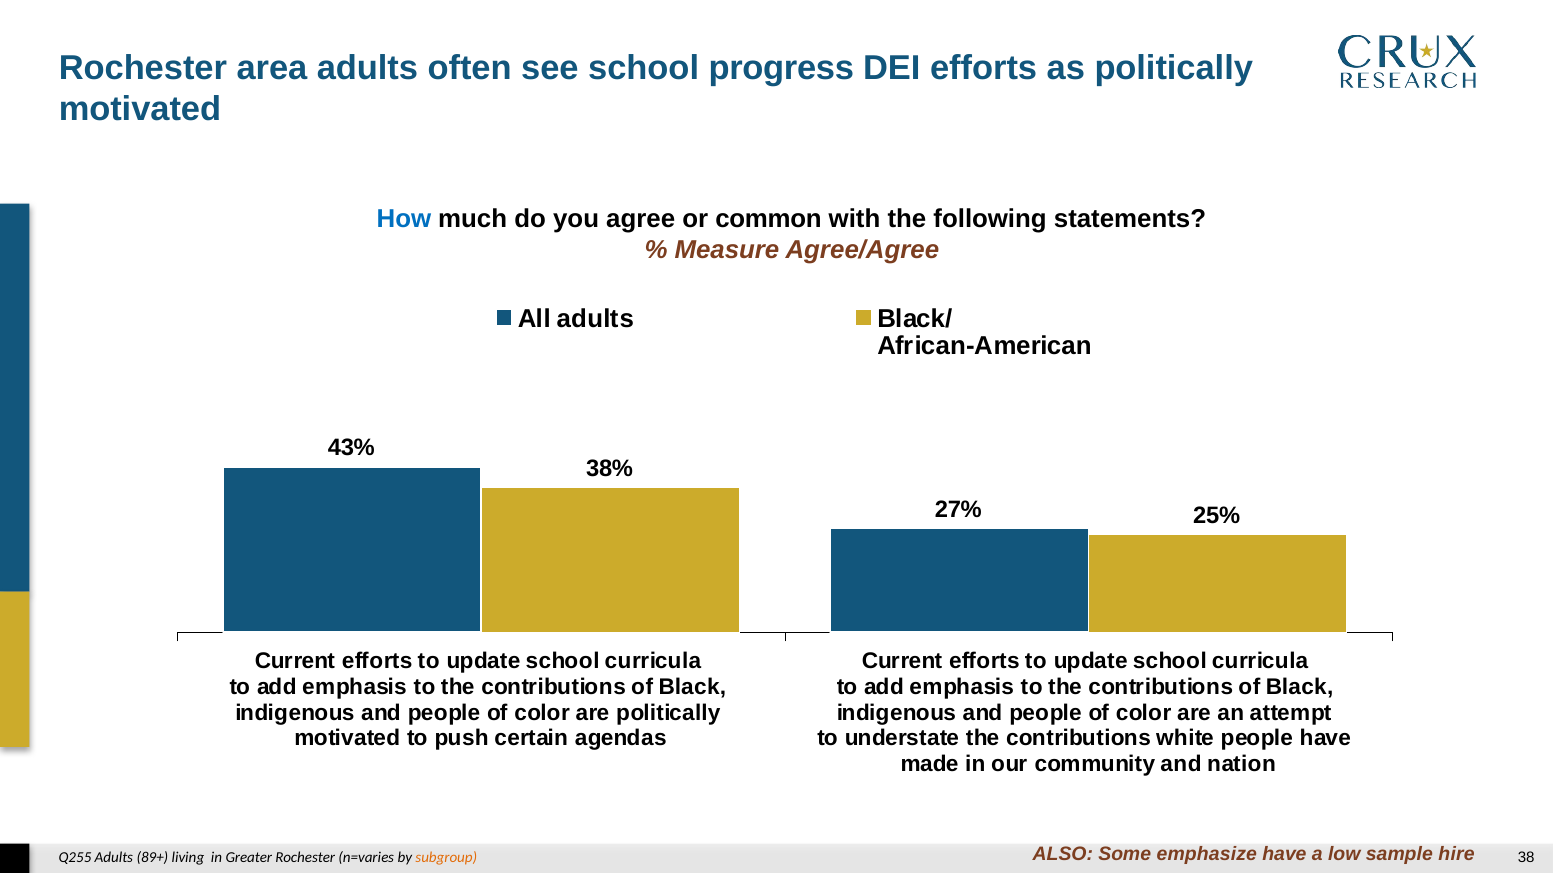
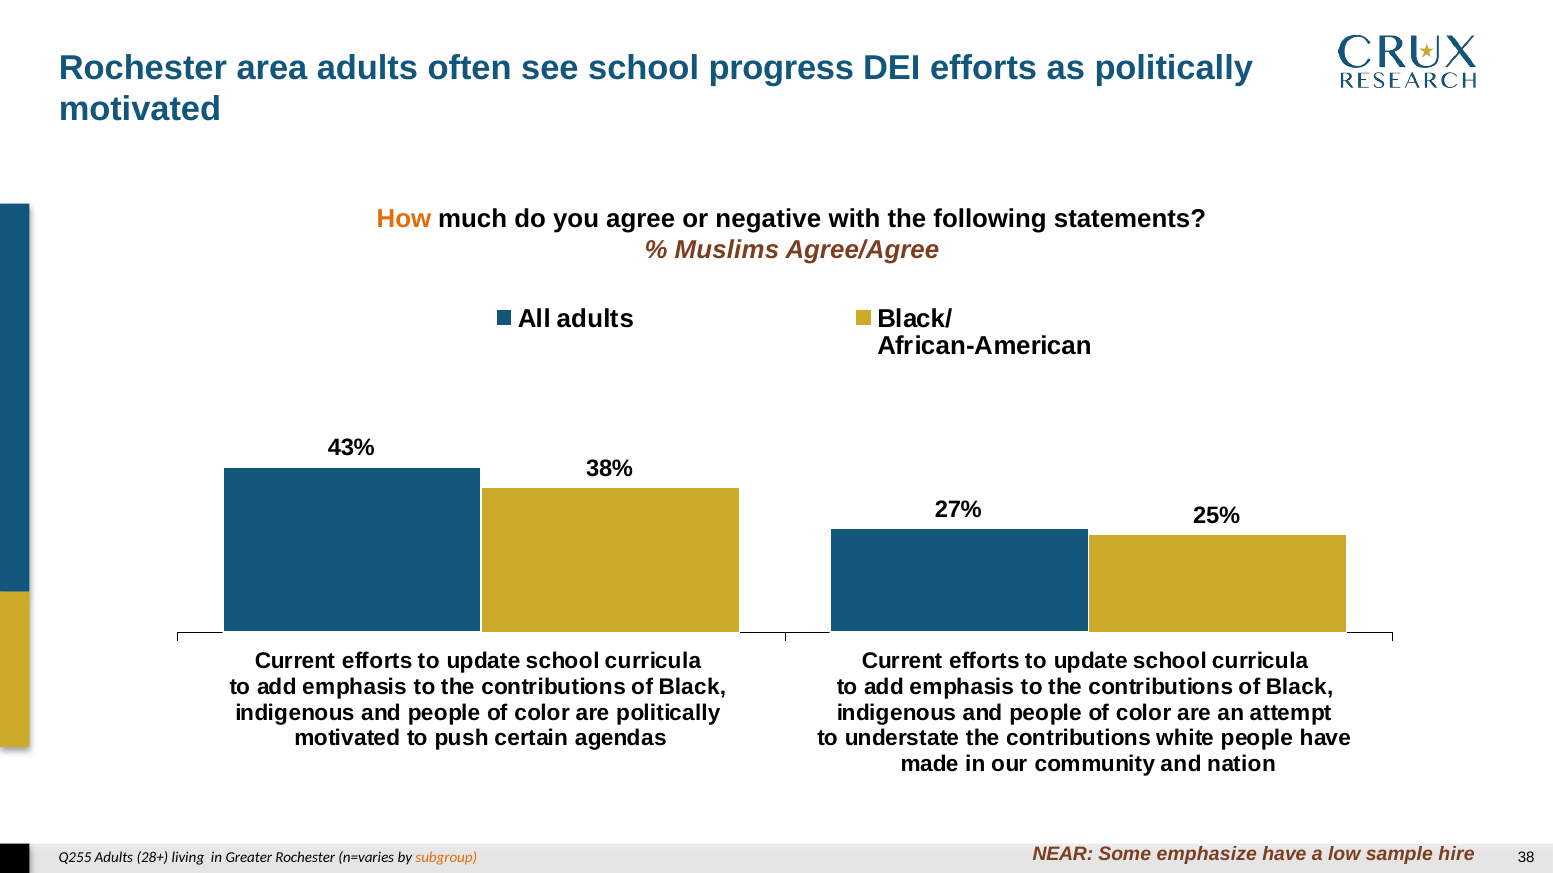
How colour: blue -> orange
common: common -> negative
Measure: Measure -> Muslims
ALSO: ALSO -> NEAR
89+: 89+ -> 28+
